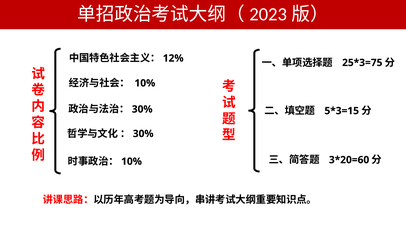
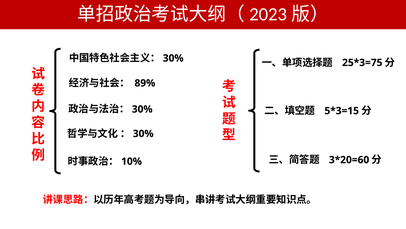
12% at (173, 58): 12% -> 30%
10% at (145, 83): 10% -> 89%
